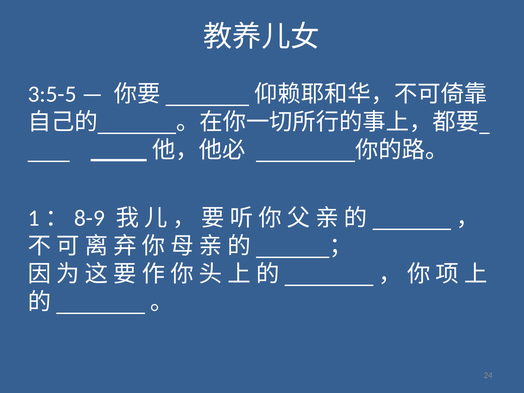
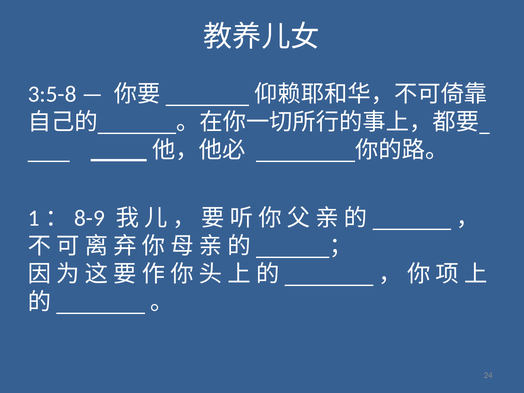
3:5-5: 3:5-5 -> 3:5-8
